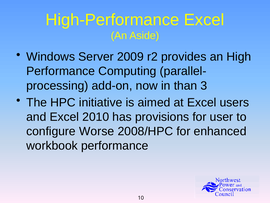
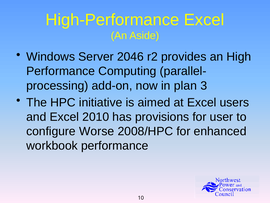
2009: 2009 -> 2046
than: than -> plan
